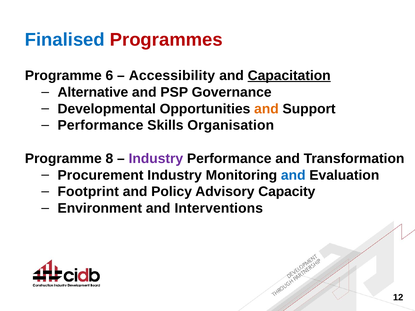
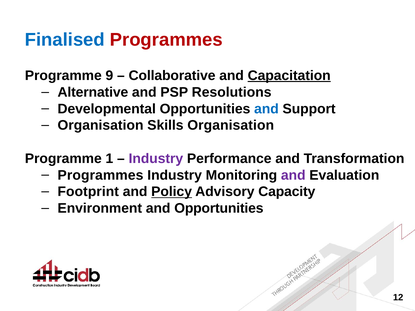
6: 6 -> 9
Accessibility: Accessibility -> Collaborative
Governance: Governance -> Resolutions
and at (266, 109) colour: orange -> blue
Performance at (100, 125): Performance -> Organisation
8: 8 -> 1
Procurement at (101, 175): Procurement -> Programmes
and at (293, 175) colour: blue -> purple
Policy underline: none -> present
and Interventions: Interventions -> Opportunities
